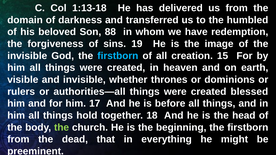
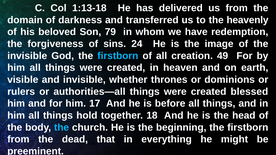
humbled: humbled -> heavenly
88: 88 -> 79
19: 19 -> 24
15: 15 -> 49
the at (62, 128) colour: light green -> light blue
